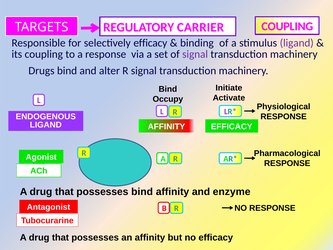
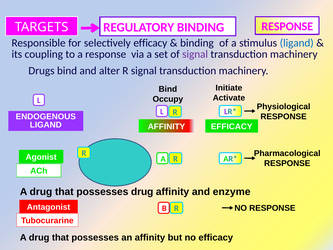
COUPLING at (287, 26): COUPLING -> RESPONSE
REGULATORY CARRIER: CARRIER -> BINDING
ligand at (297, 43) colour: purple -> blue
possesses bind: bind -> drug
